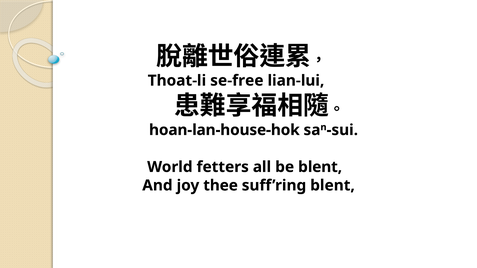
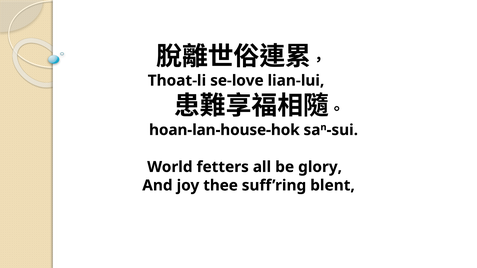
se-free: se-free -> se-love
be blent: blent -> glory
